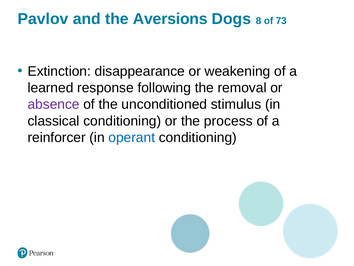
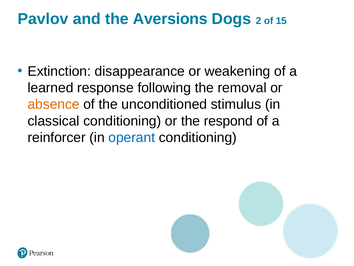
8: 8 -> 2
73: 73 -> 15
absence colour: purple -> orange
process: process -> respond
